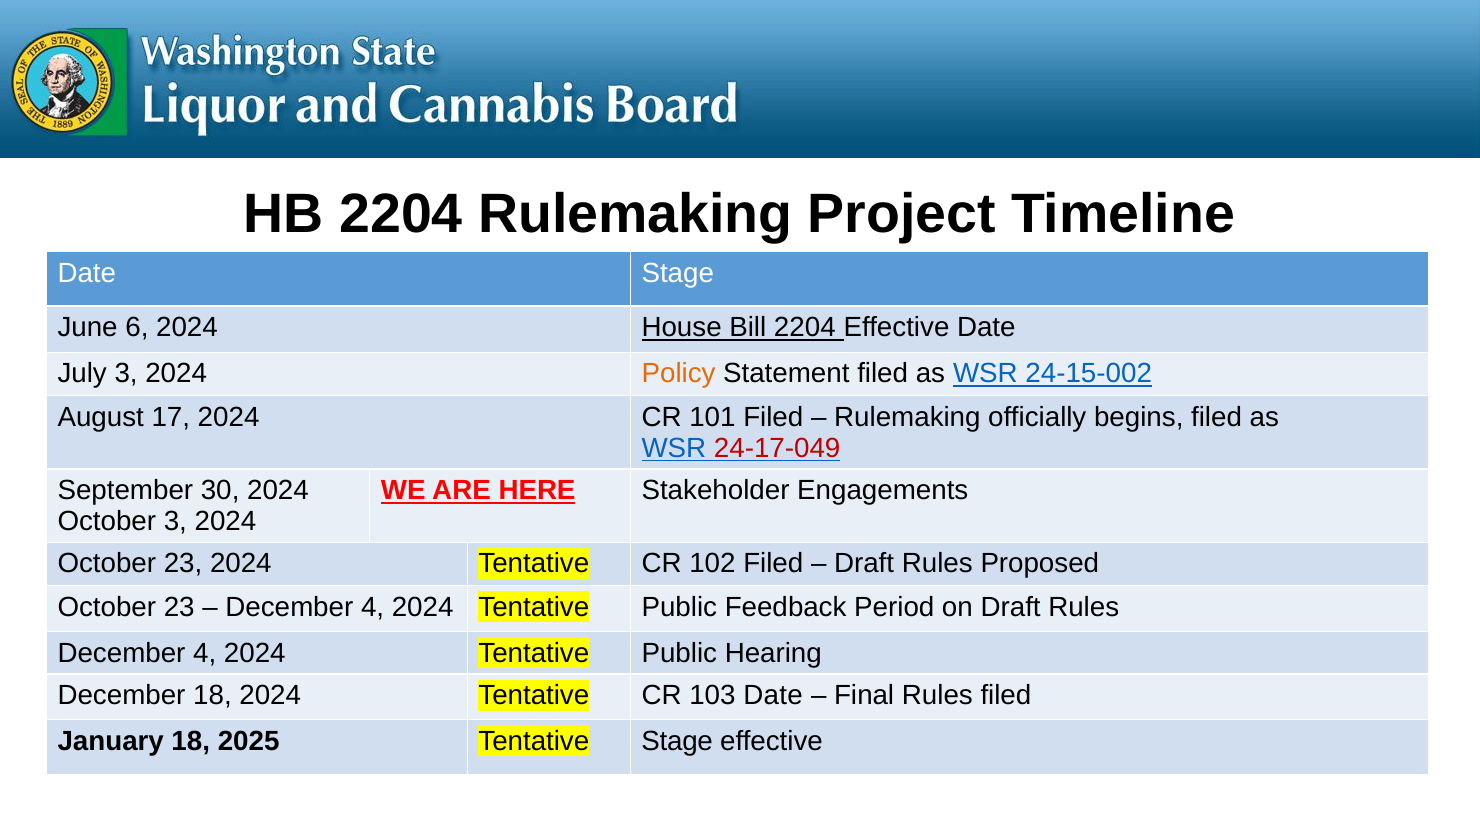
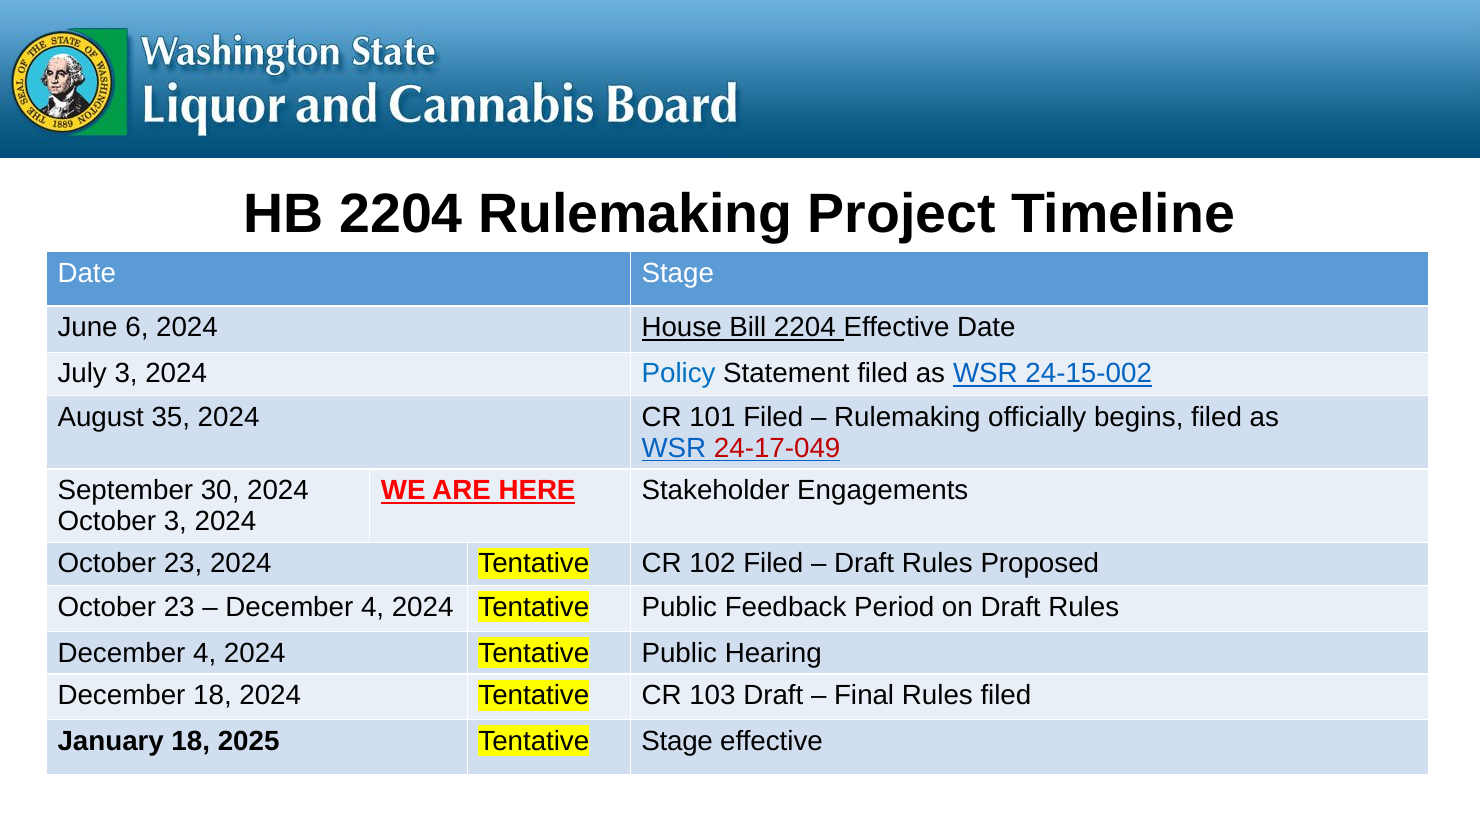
Policy colour: orange -> blue
17: 17 -> 35
103 Date: Date -> Draft
